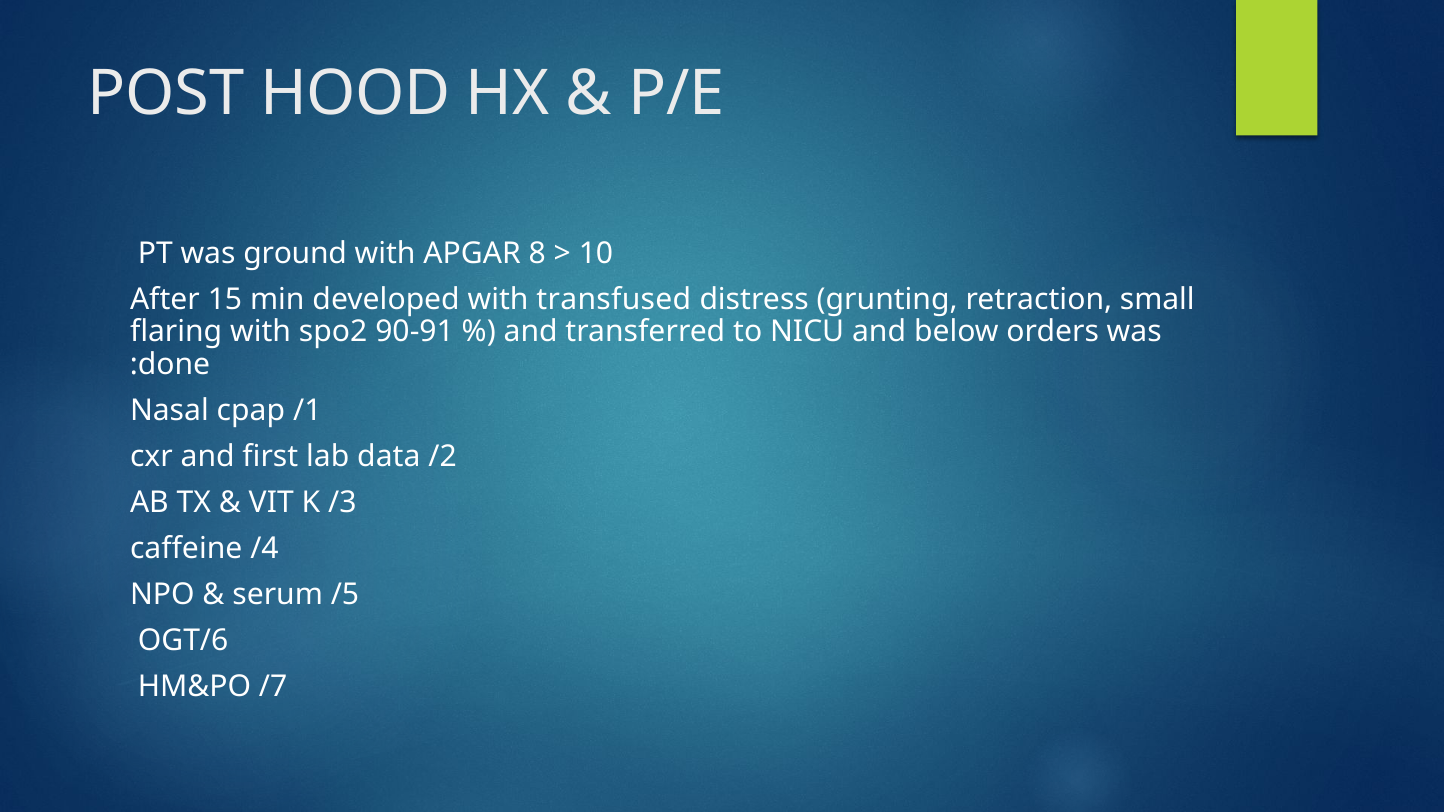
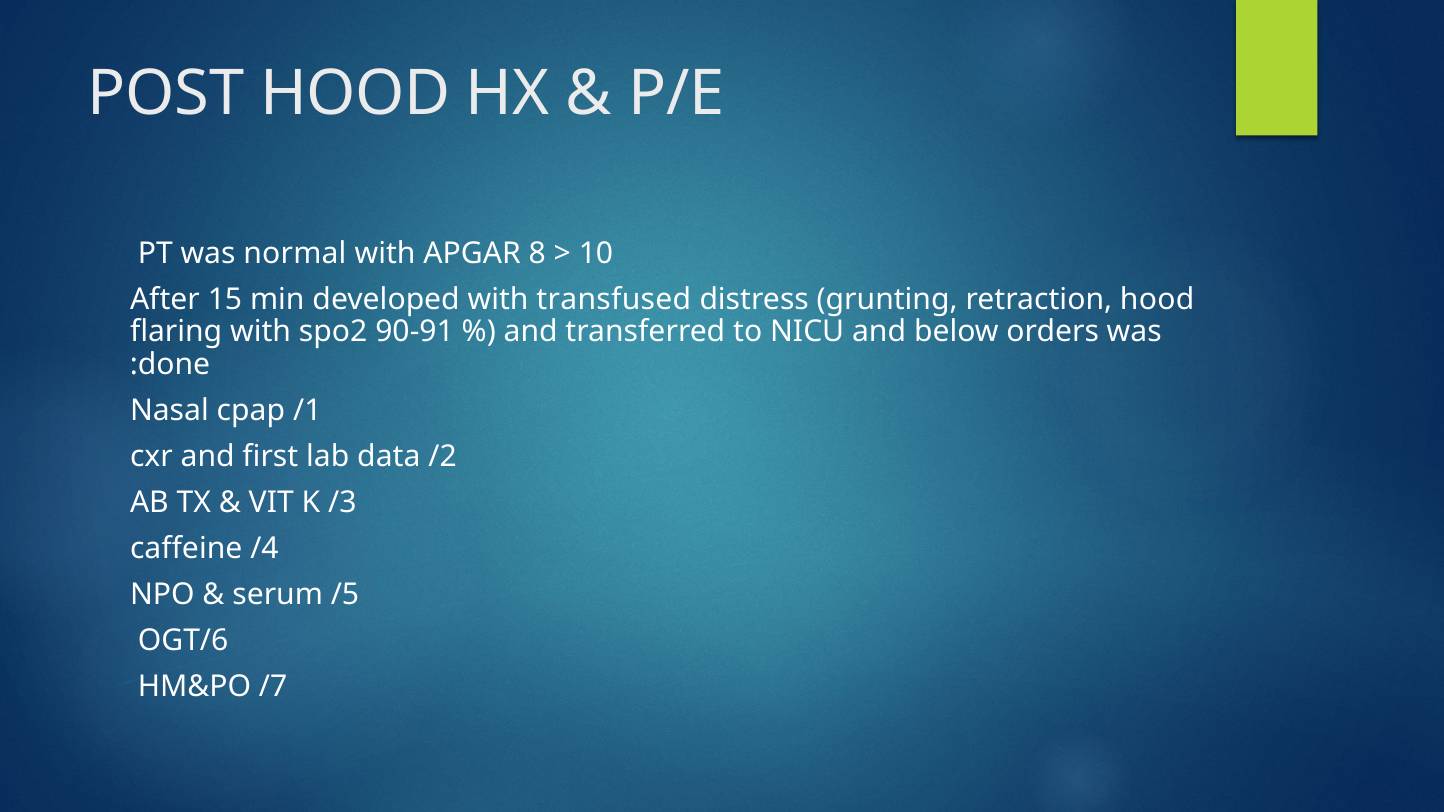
ground: ground -> normal
retraction small: small -> hood
